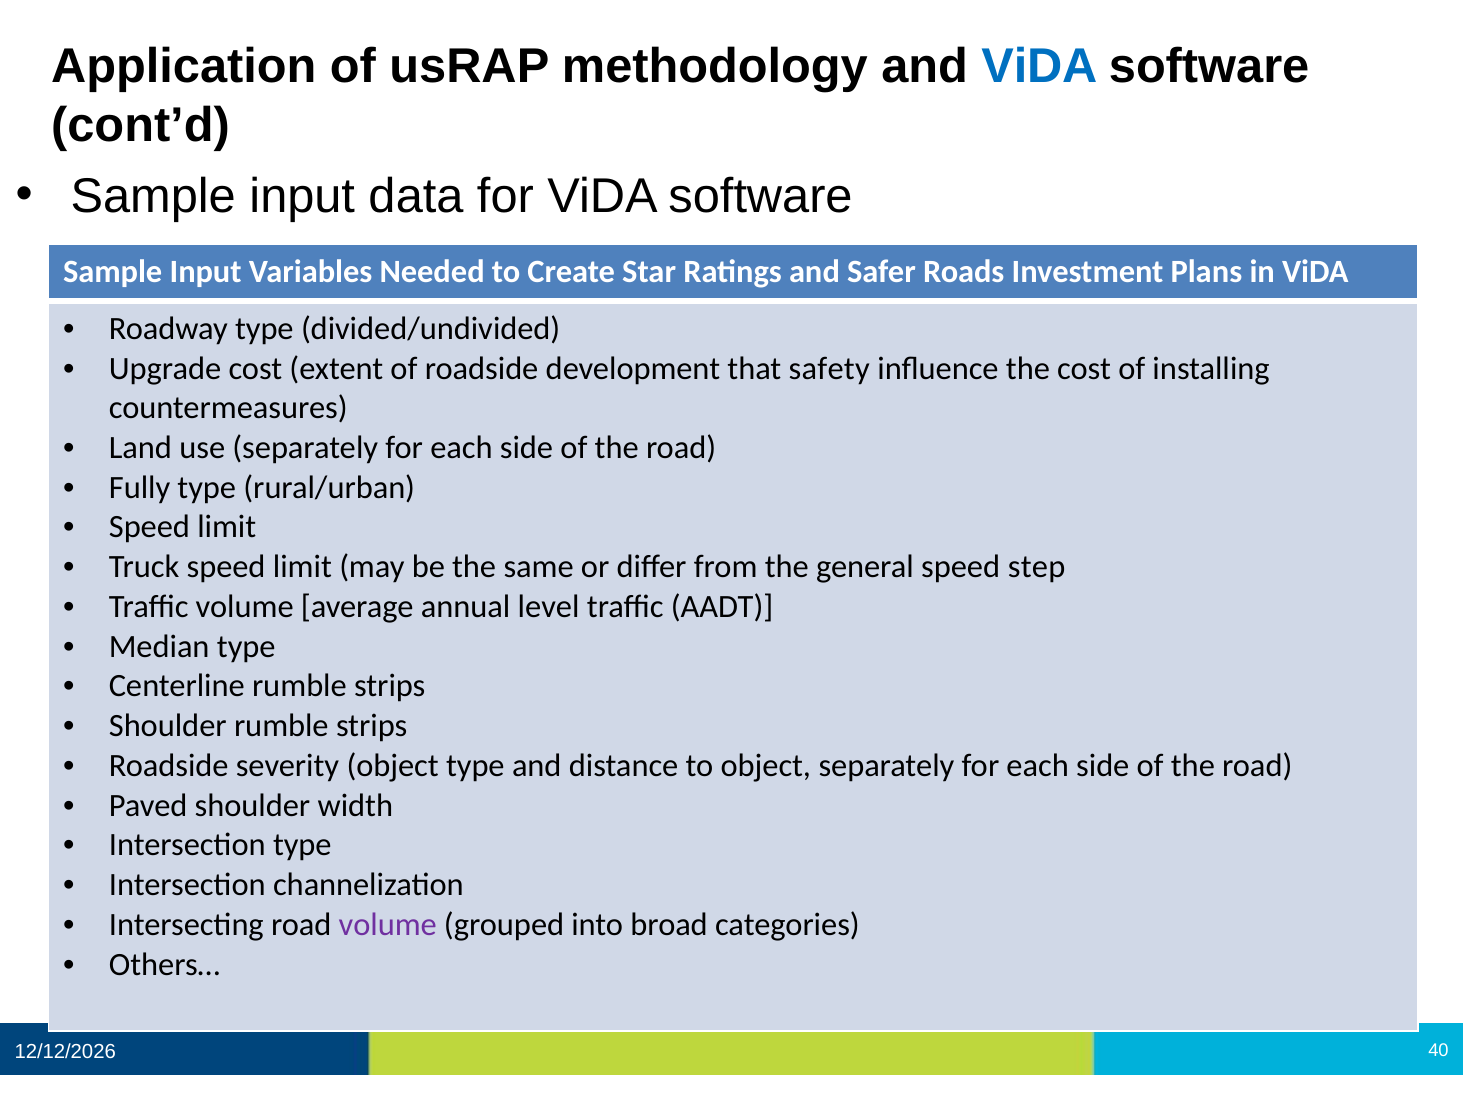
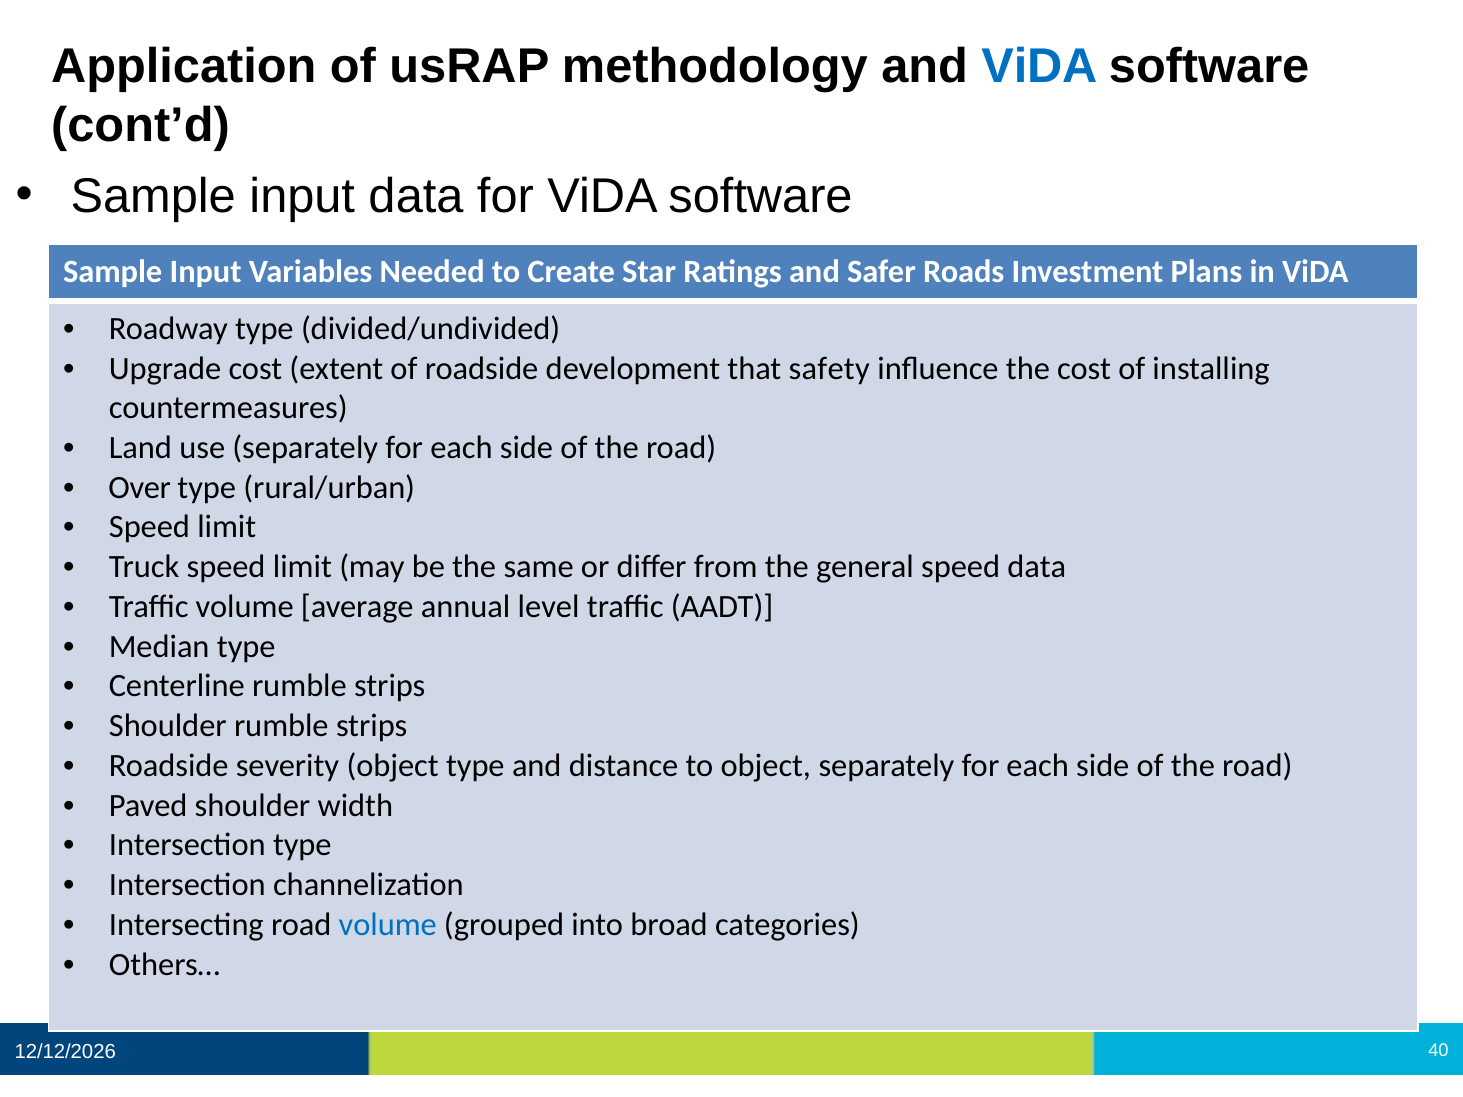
Fully: Fully -> Over
speed step: step -> data
volume at (388, 925) colour: purple -> blue
